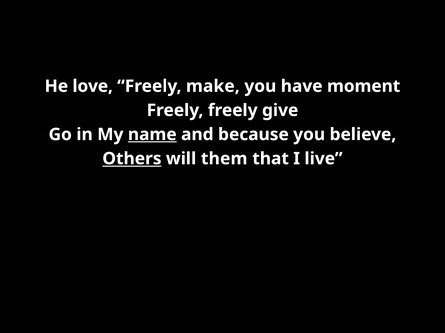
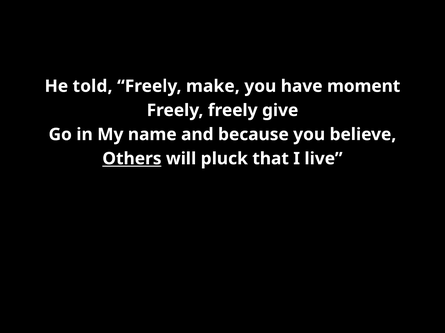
love: love -> told
name underline: present -> none
them: them -> pluck
